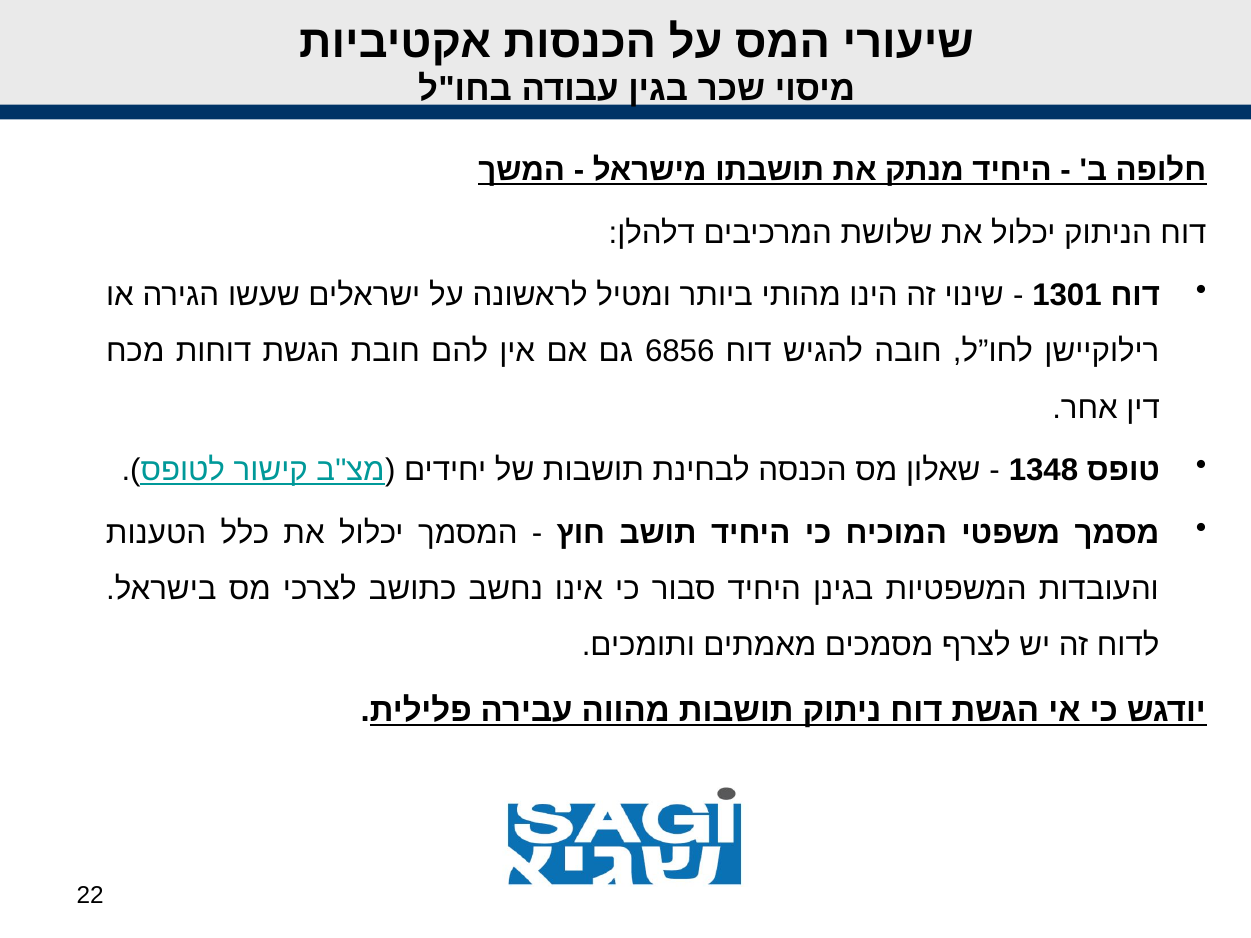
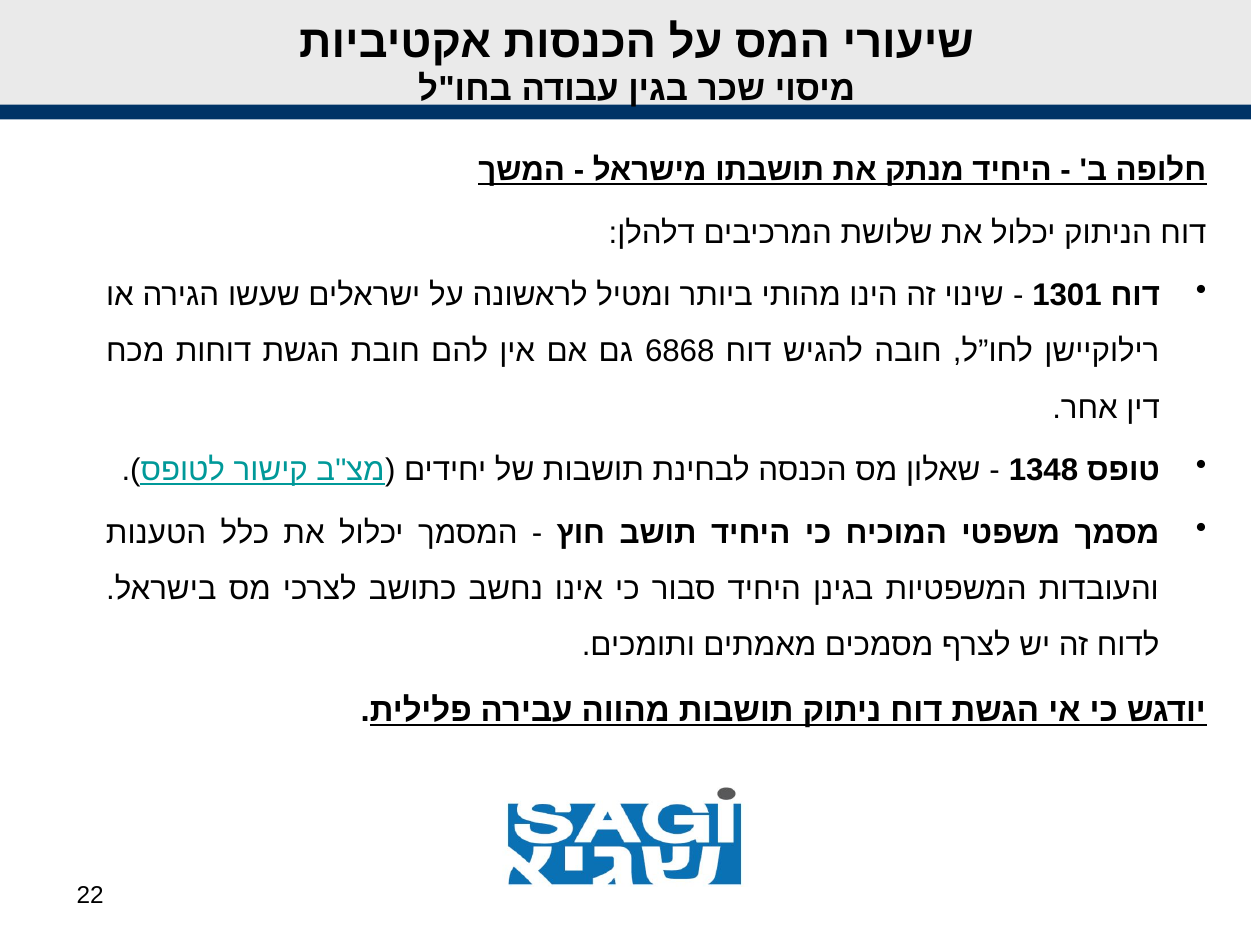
6856: 6856 -> 6868
